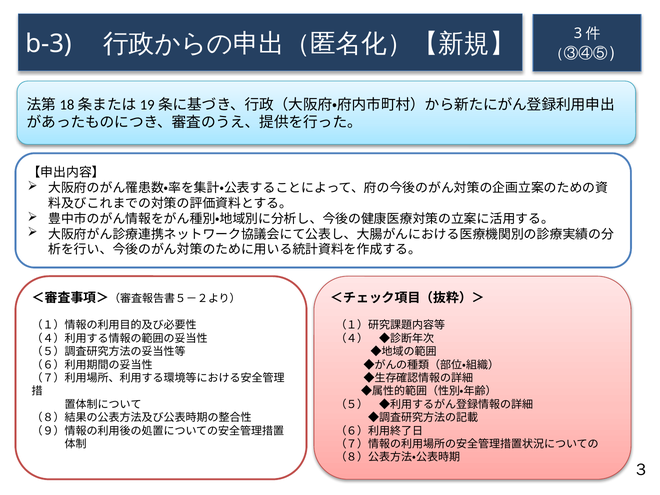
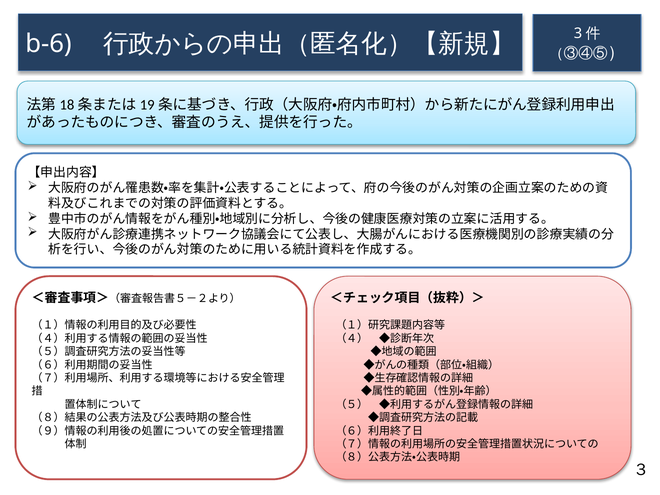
b-3: b-3 -> b-6
